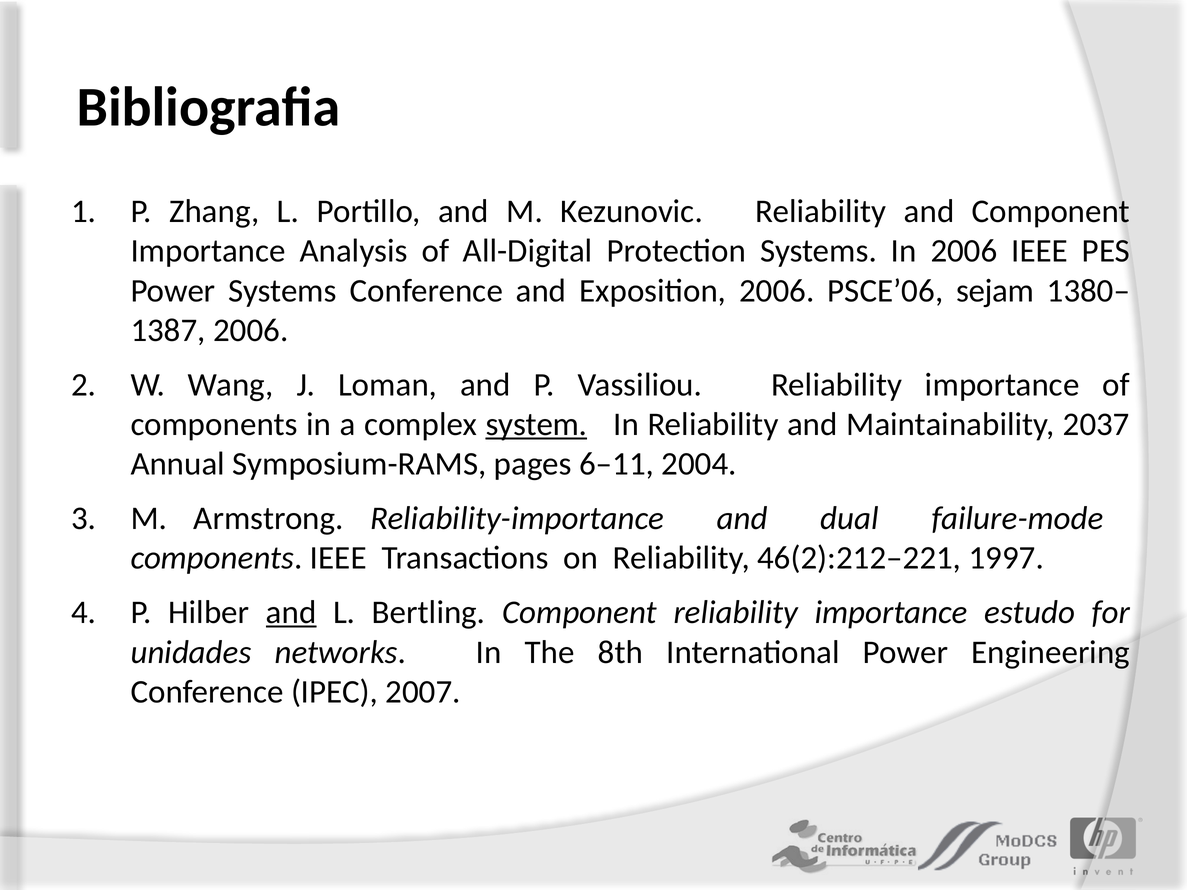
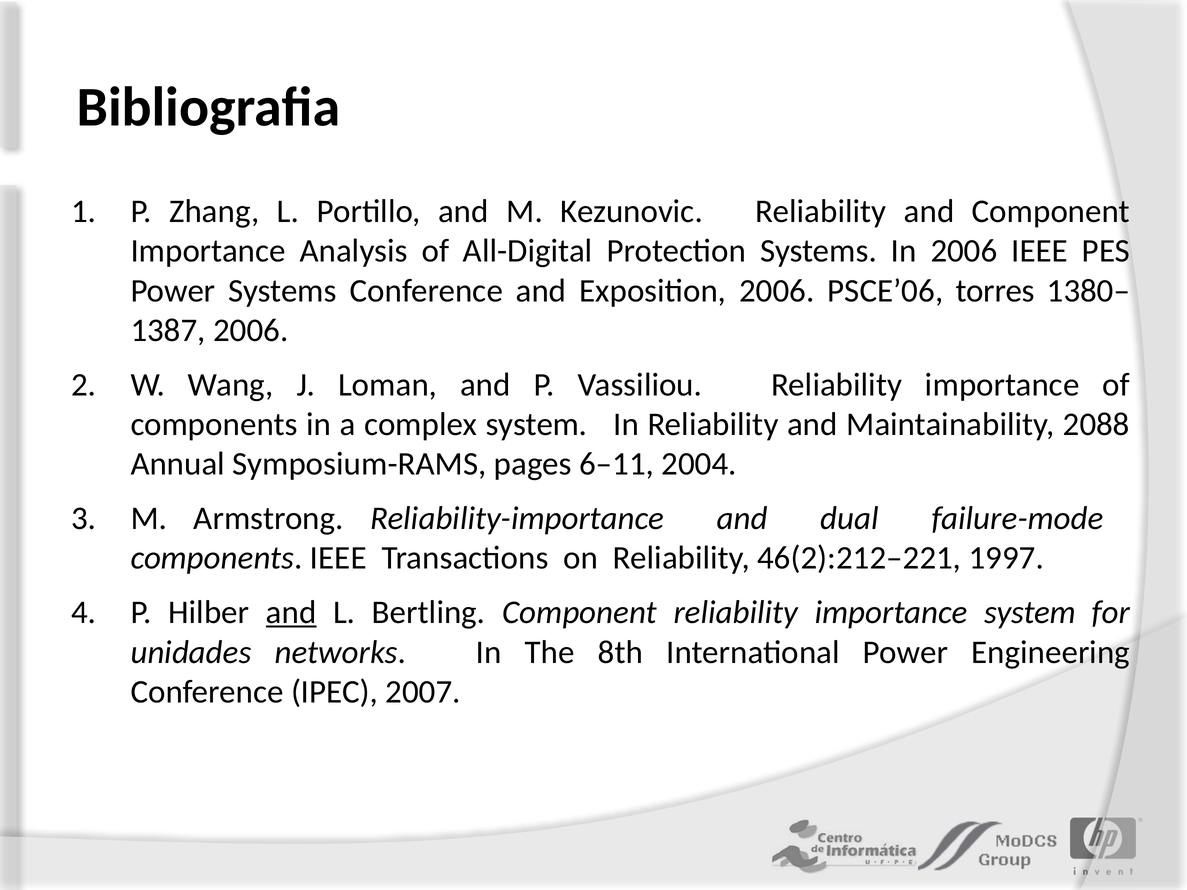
sejam: sejam -> torres
system at (537, 424) underline: present -> none
2037: 2037 -> 2088
importance estudo: estudo -> system
